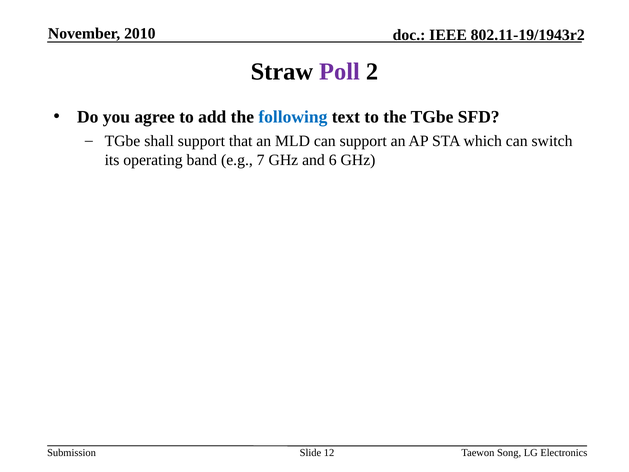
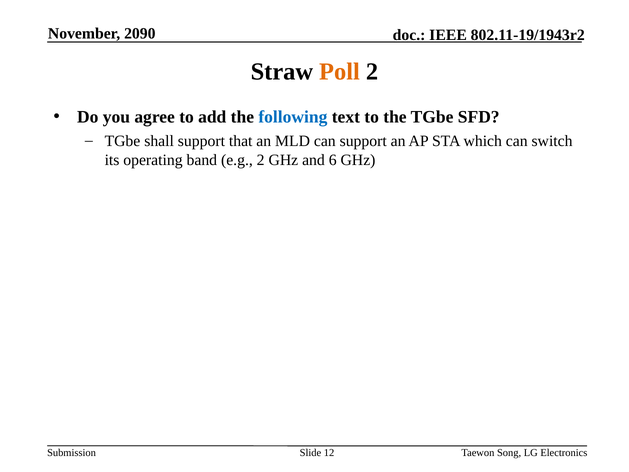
2010: 2010 -> 2090
Poll colour: purple -> orange
e.g 7: 7 -> 2
